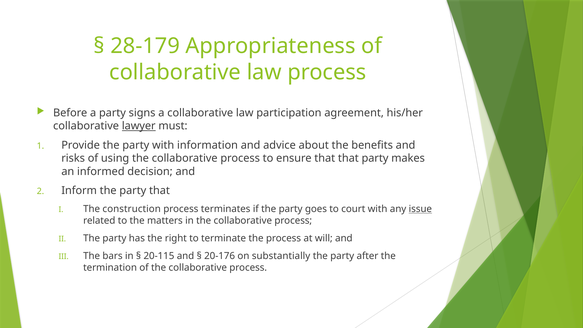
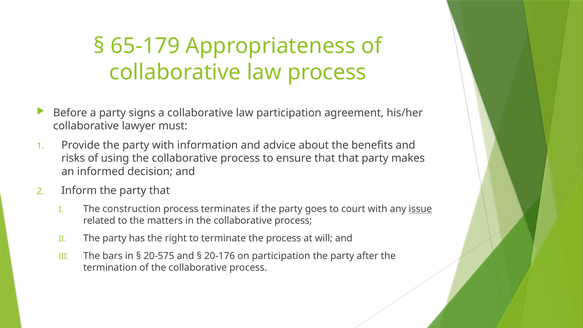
28-179: 28-179 -> 65-179
lawyer underline: present -> none
20-115: 20-115 -> 20-575
on substantially: substantially -> participation
